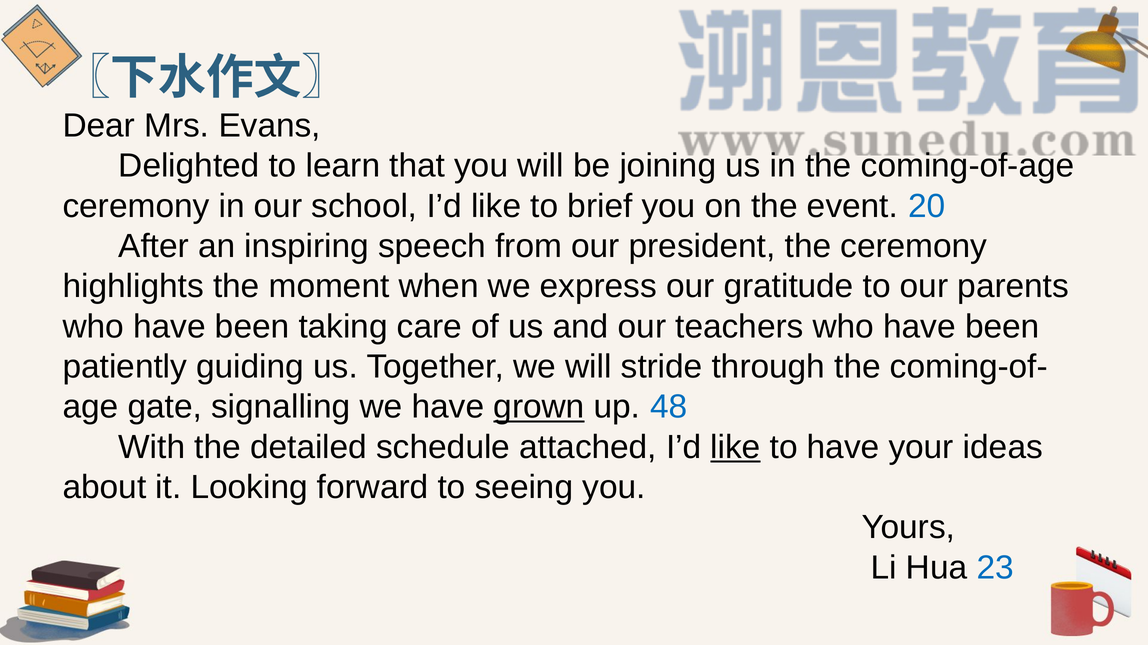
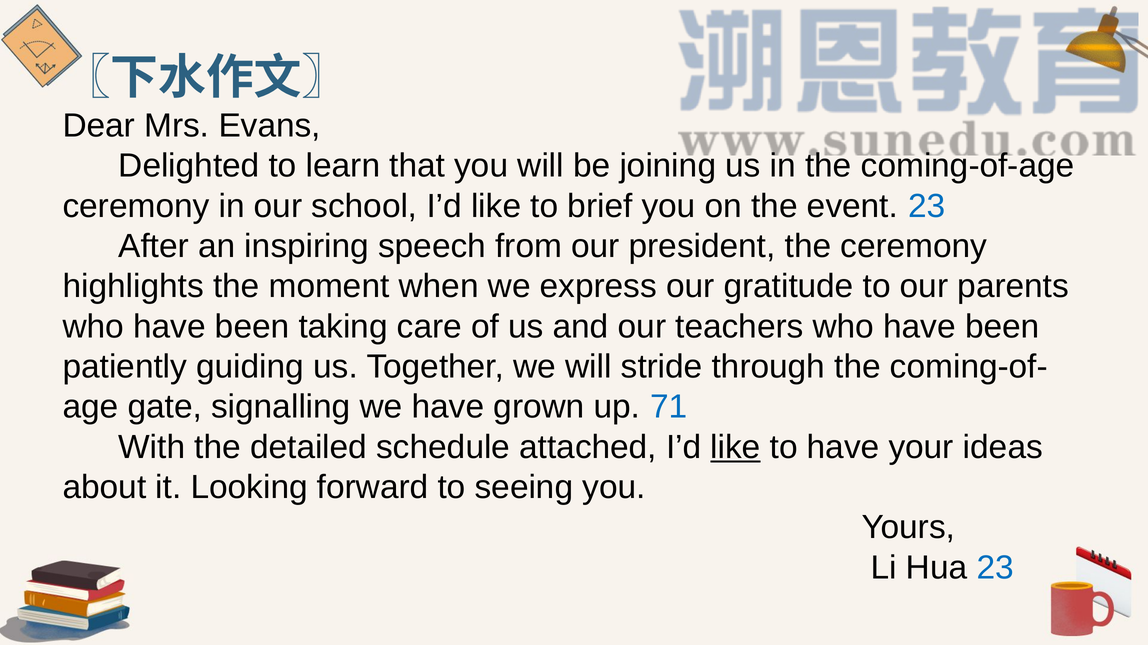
event 20: 20 -> 23
grown underline: present -> none
48: 48 -> 71
